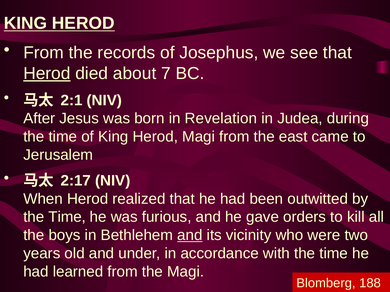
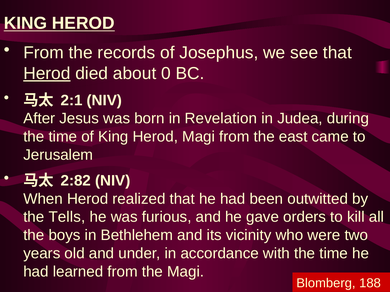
7: 7 -> 0
2:17: 2:17 -> 2:82
Time at (67, 217): Time -> Tells
and at (190, 236) underline: present -> none
